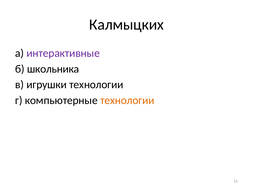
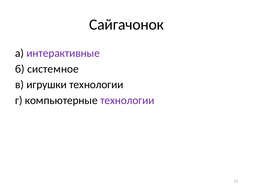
Калмыцких: Калмыцких -> Сайгачонок
школьника: школьника -> системное
технологии at (127, 100) colour: orange -> purple
